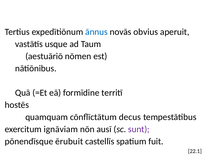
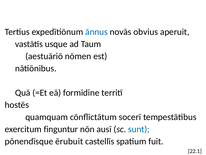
decus: decus -> socerī
ignāviam: ignāviam -> finguntur
sunt colour: purple -> blue
